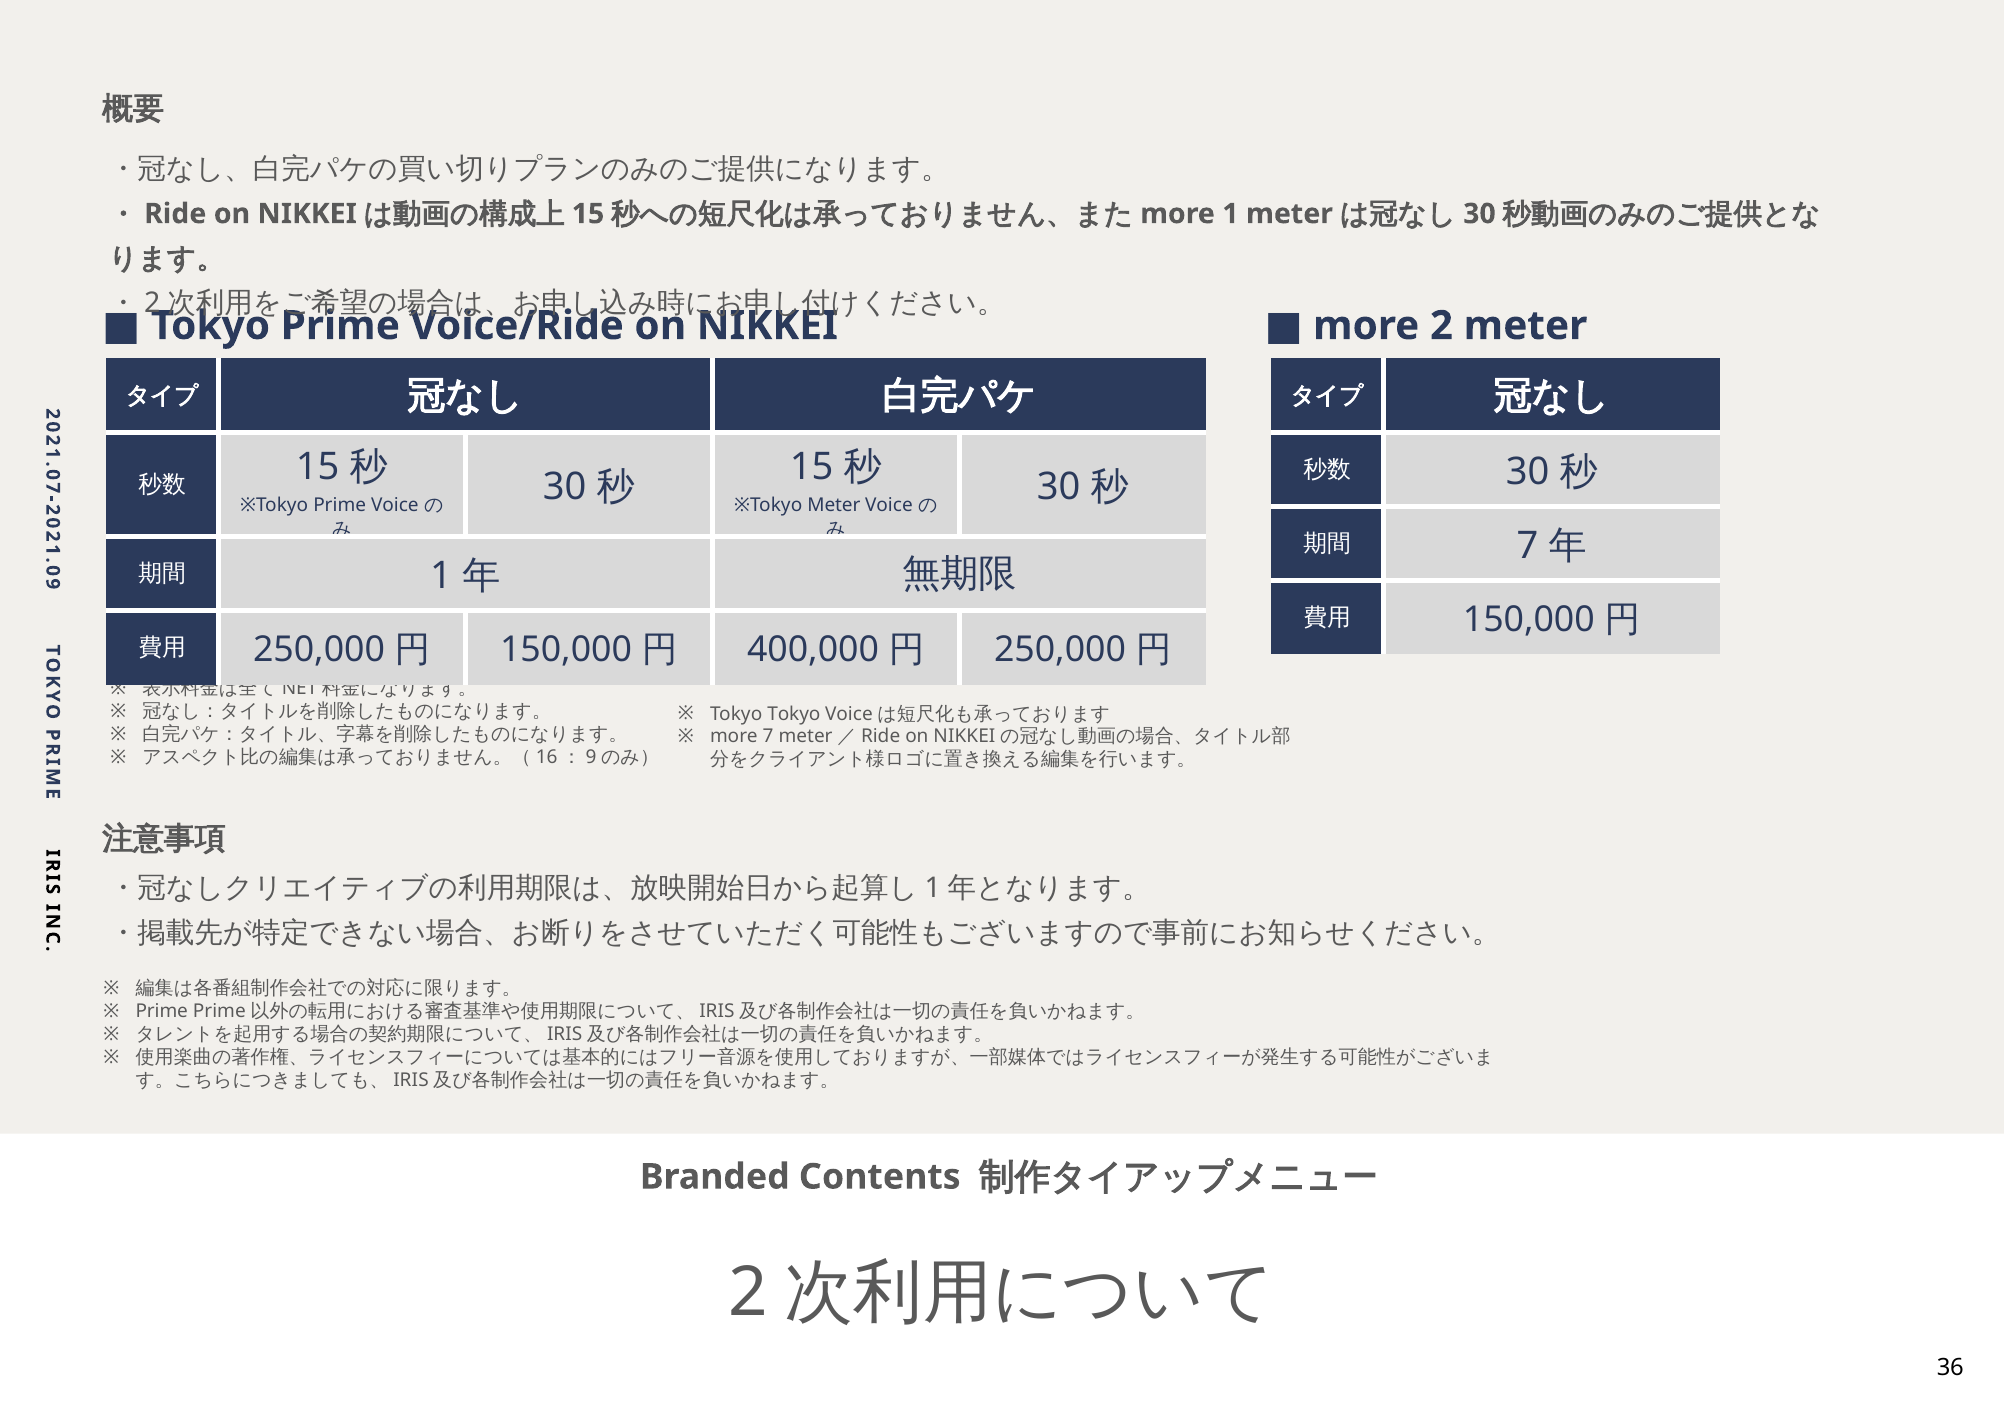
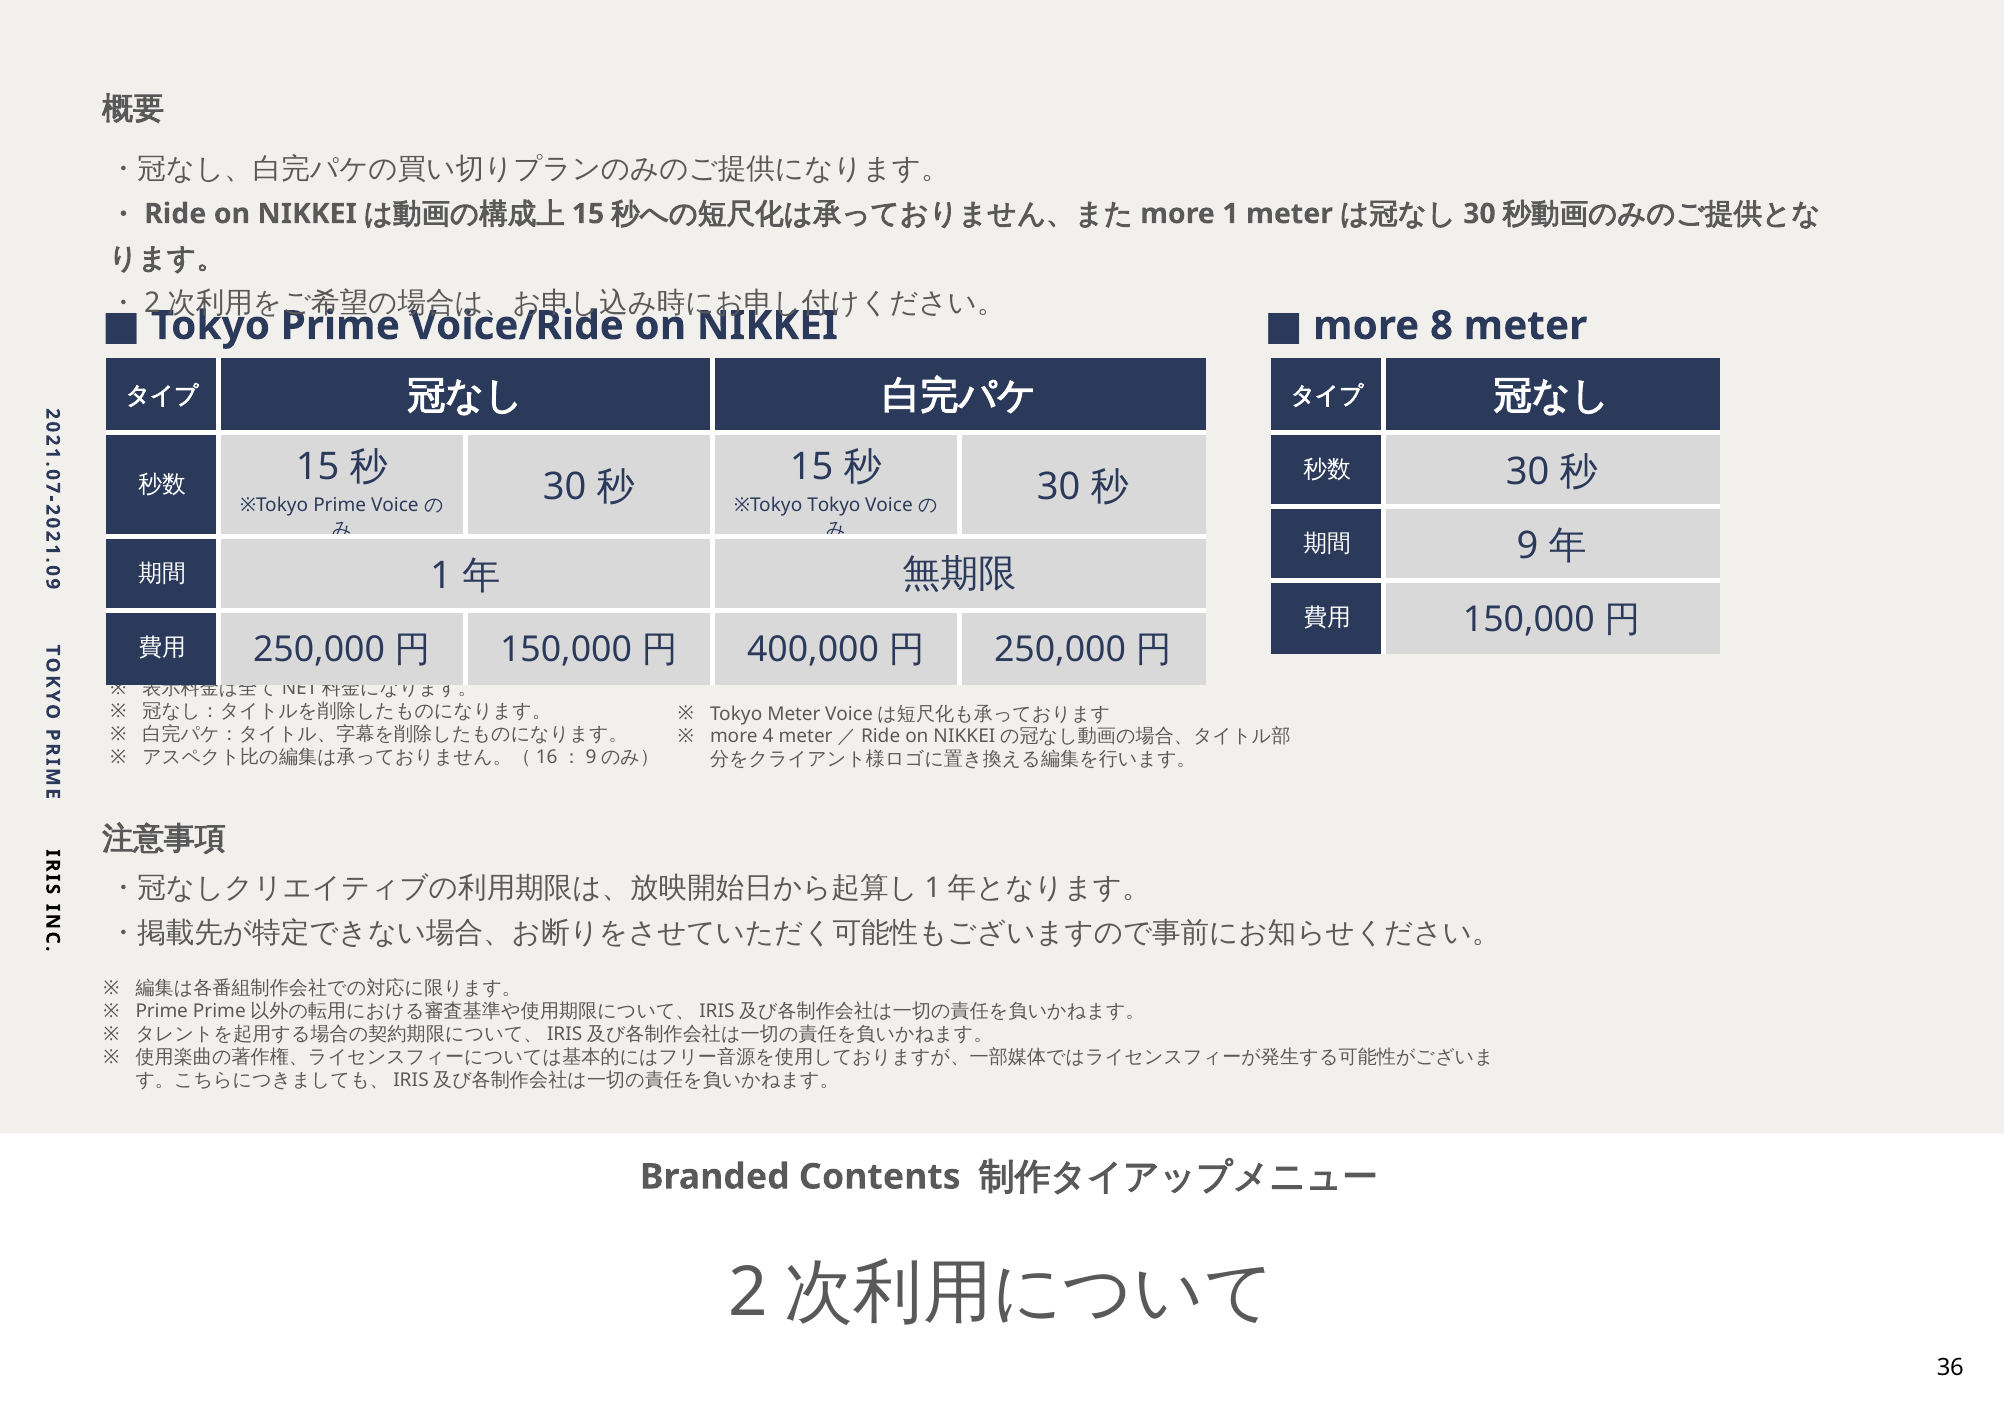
more 2: 2 -> 8
※Tokyo Meter: Meter -> Tokyo
7 at (1528, 546): 7 -> 9
Tokyo Tokyo: Tokyo -> Meter
more 7: 7 -> 4
